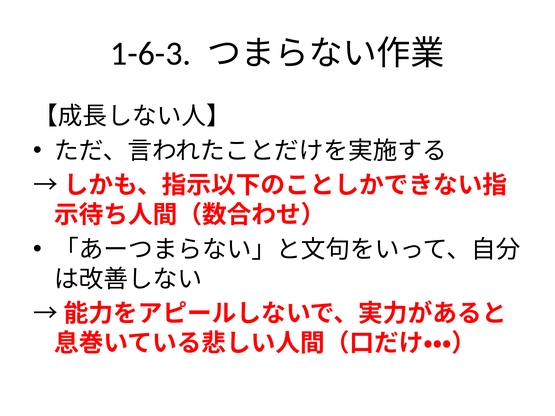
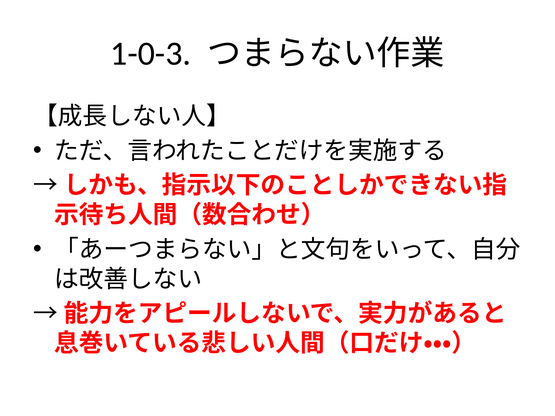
1-6-3: 1-6-3 -> 1-0-3
